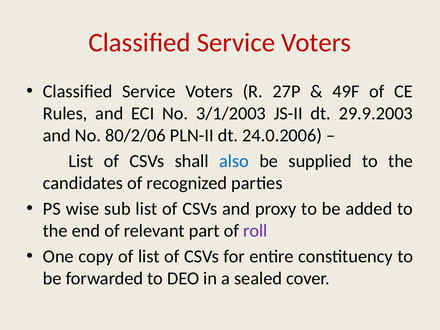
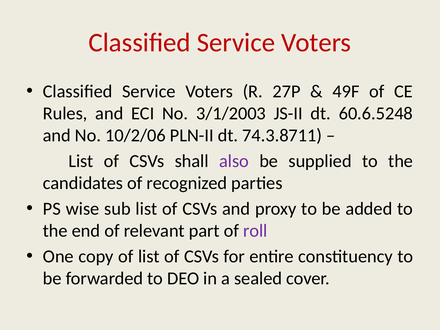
29.9.2003: 29.9.2003 -> 60.6.5248
80/2/06: 80/2/06 -> 10/2/06
24.0.2006: 24.0.2006 -> 74.3.8711
also colour: blue -> purple
